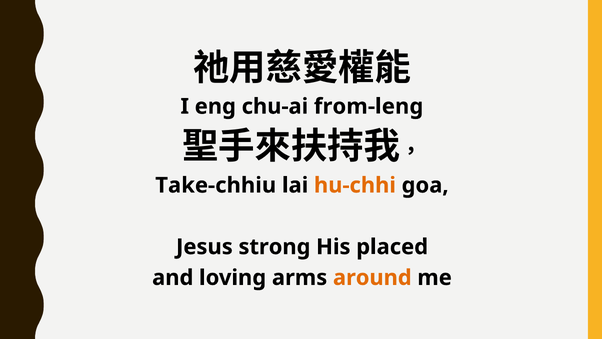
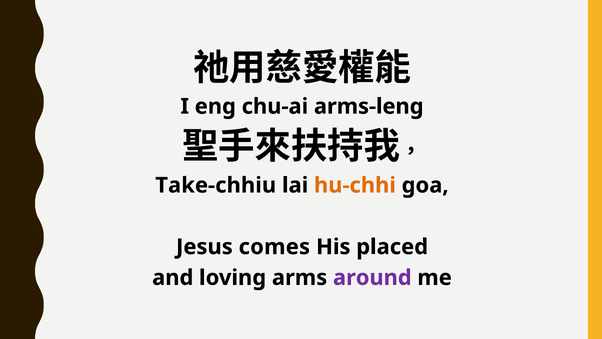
from-leng: from-leng -> arms-leng
strong: strong -> comes
around colour: orange -> purple
